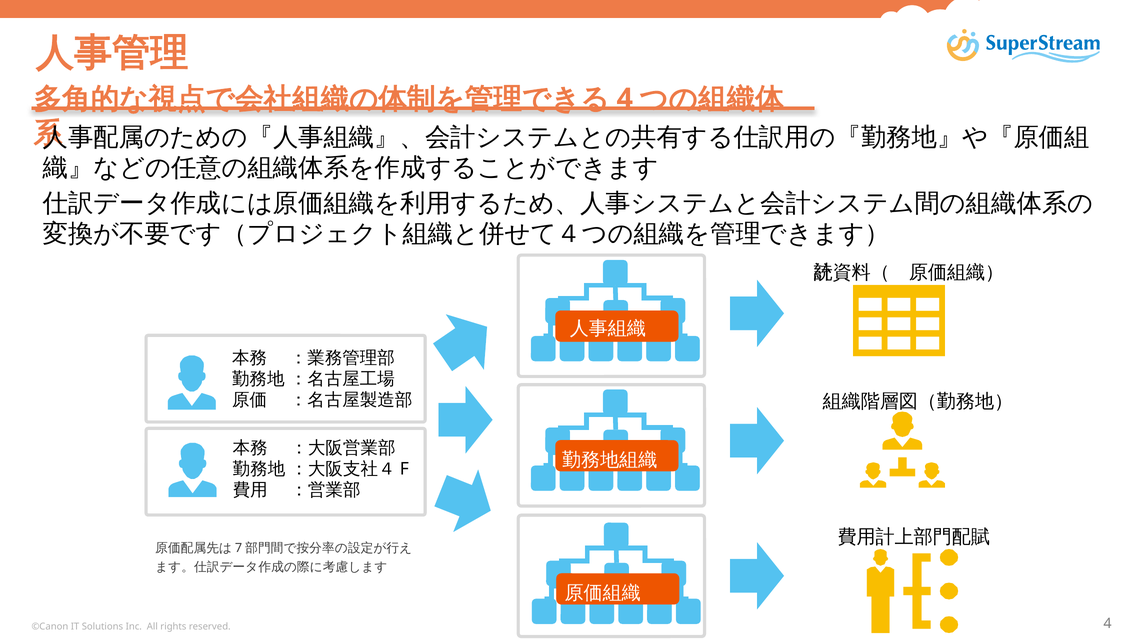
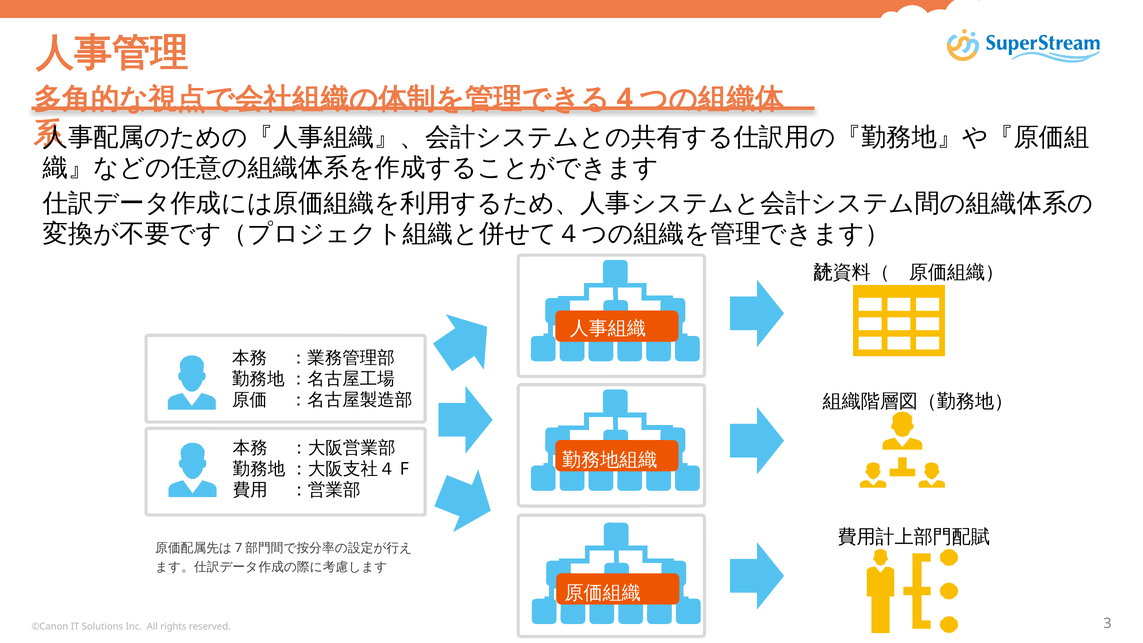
reserved 4: 4 -> 3
